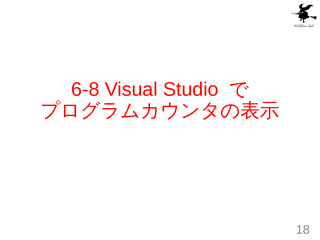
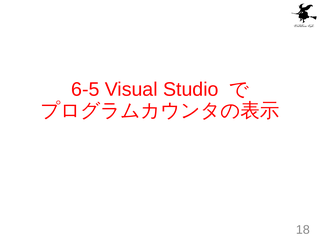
6-8: 6-8 -> 6-5
